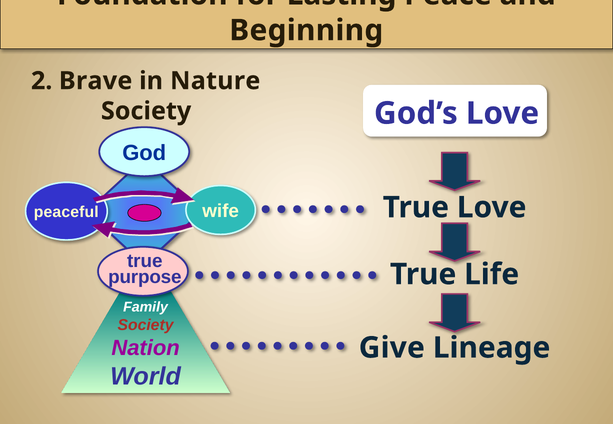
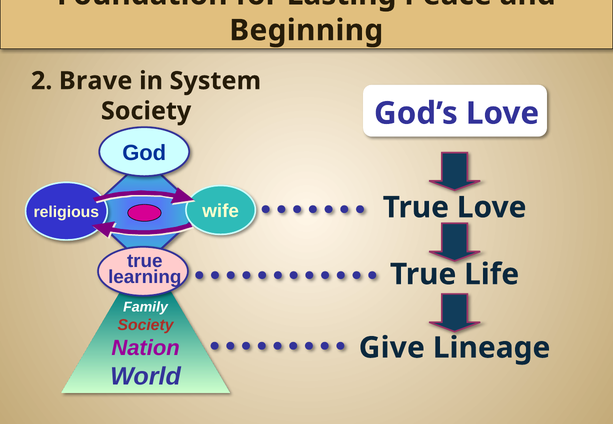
Nature: Nature -> System
peaceful: peaceful -> religious
purpose: purpose -> learning
